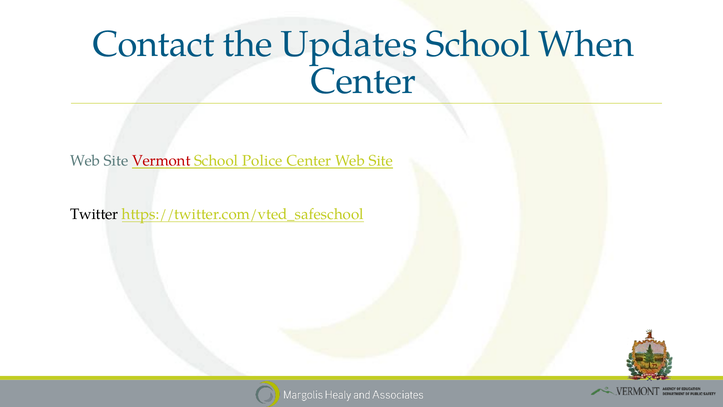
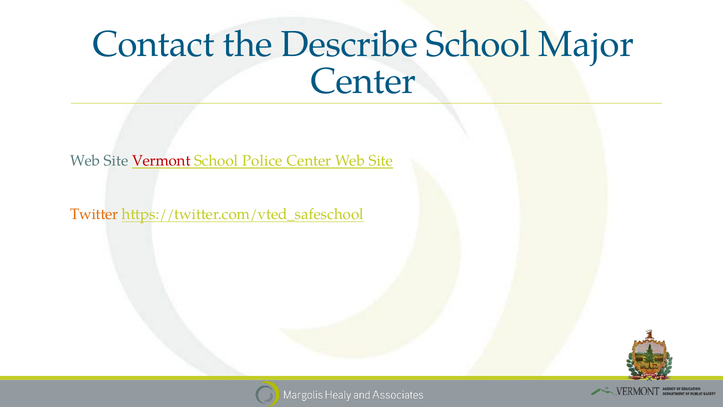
Updates: Updates -> Describe
When: When -> Major
Twitter colour: black -> orange
